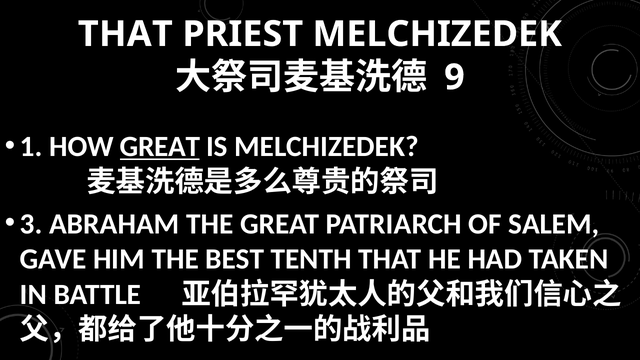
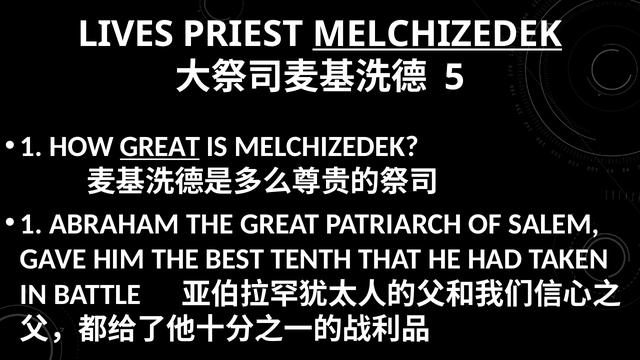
THAT at (125, 34): THAT -> LIVES
MELCHIZEDEK at (437, 34) underline: none -> present
9: 9 -> 5
3 at (31, 224): 3 -> 1
